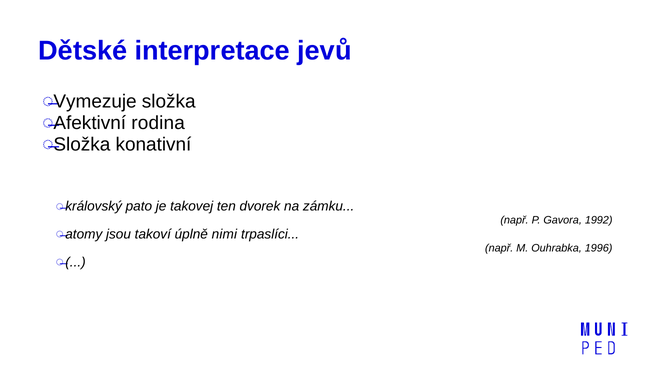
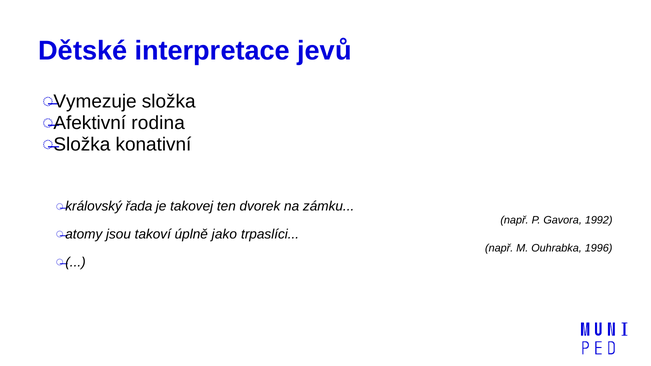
pato: pato -> řada
nimi: nimi -> jako
